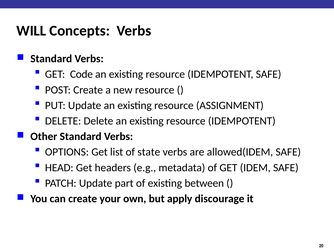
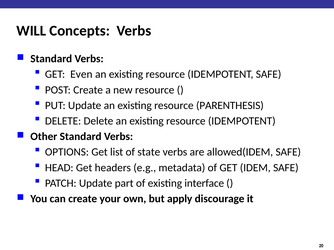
Code: Code -> Even
ASSIGNMENT: ASSIGNMENT -> PARENTHESIS
between: between -> interface
